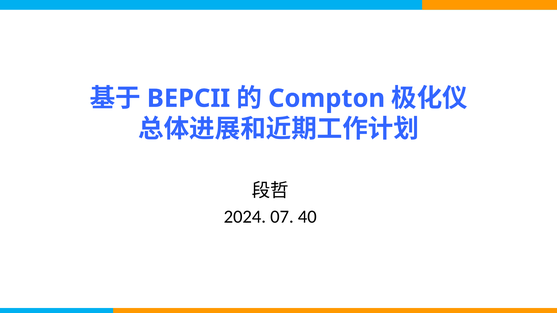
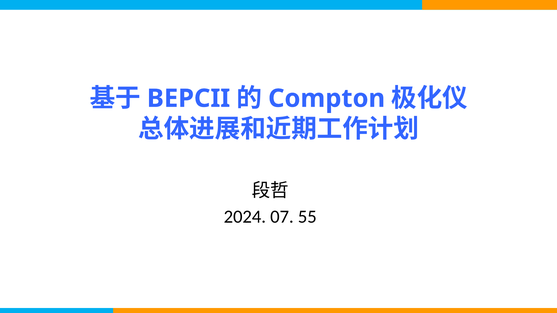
40: 40 -> 55
